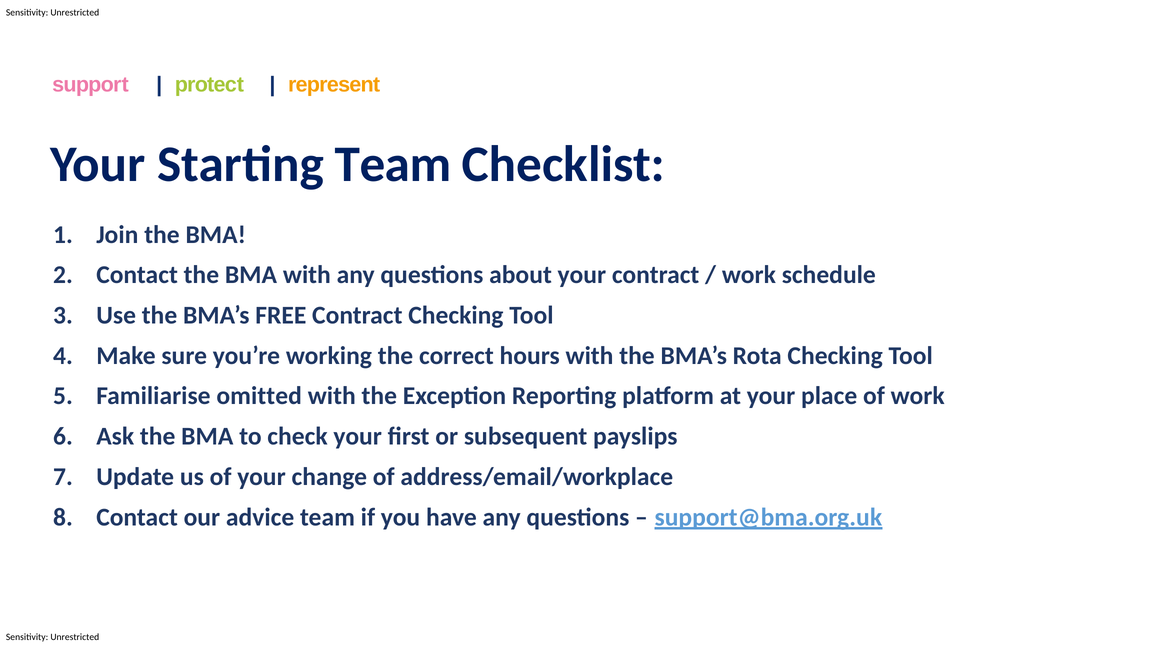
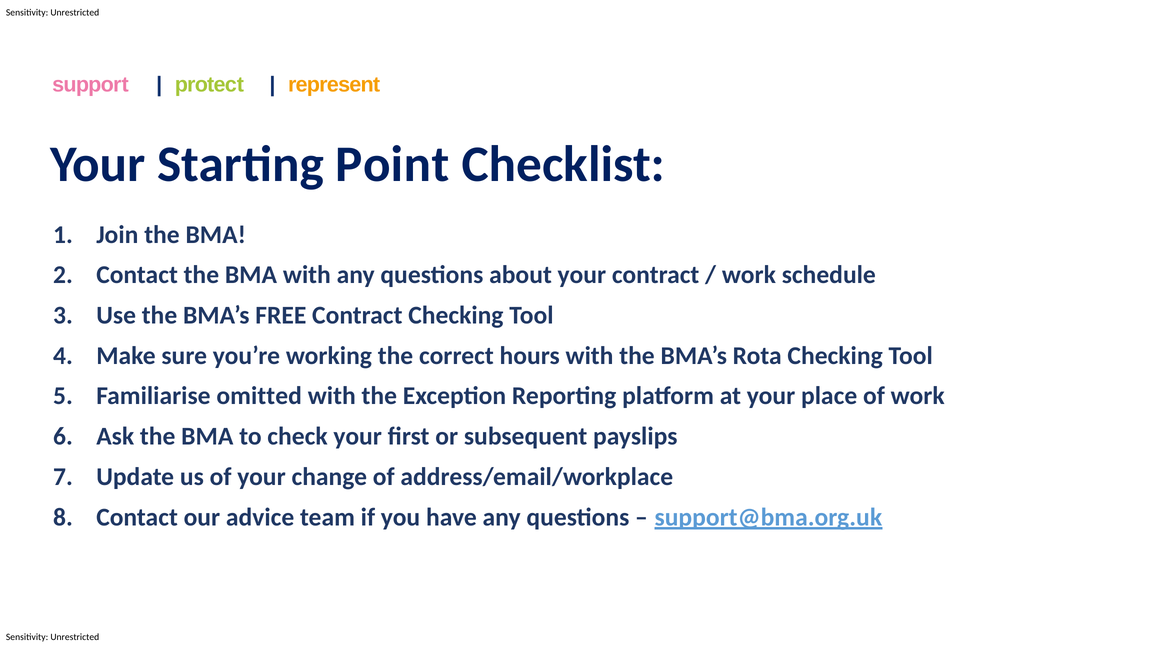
Starting Team: Team -> Point
